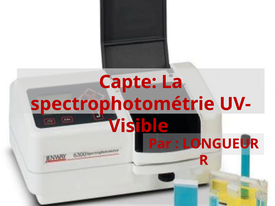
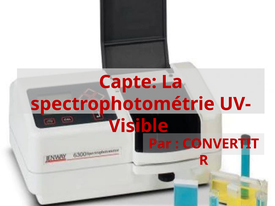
LONGUEUR: LONGUEUR -> CONVERTIT
